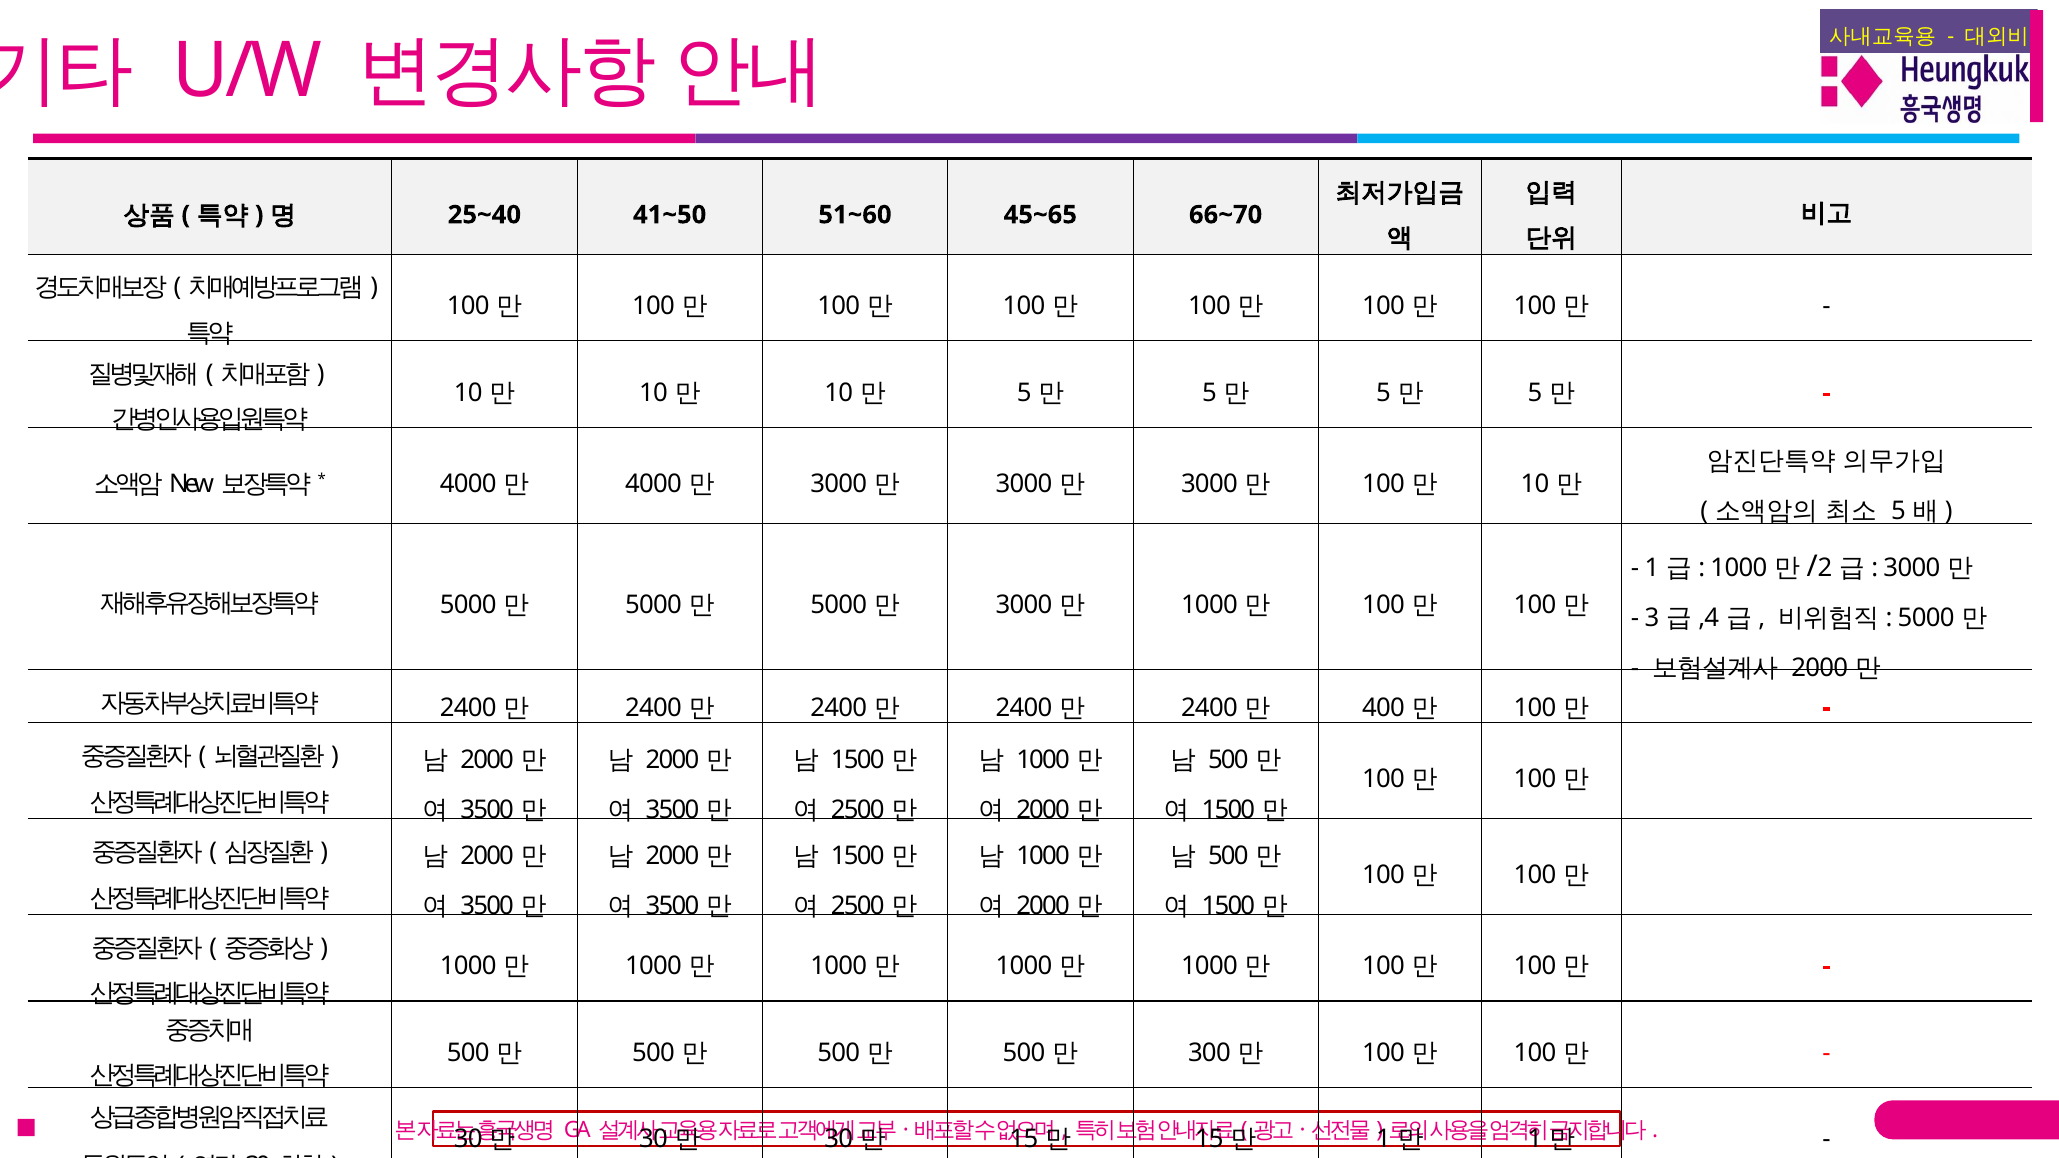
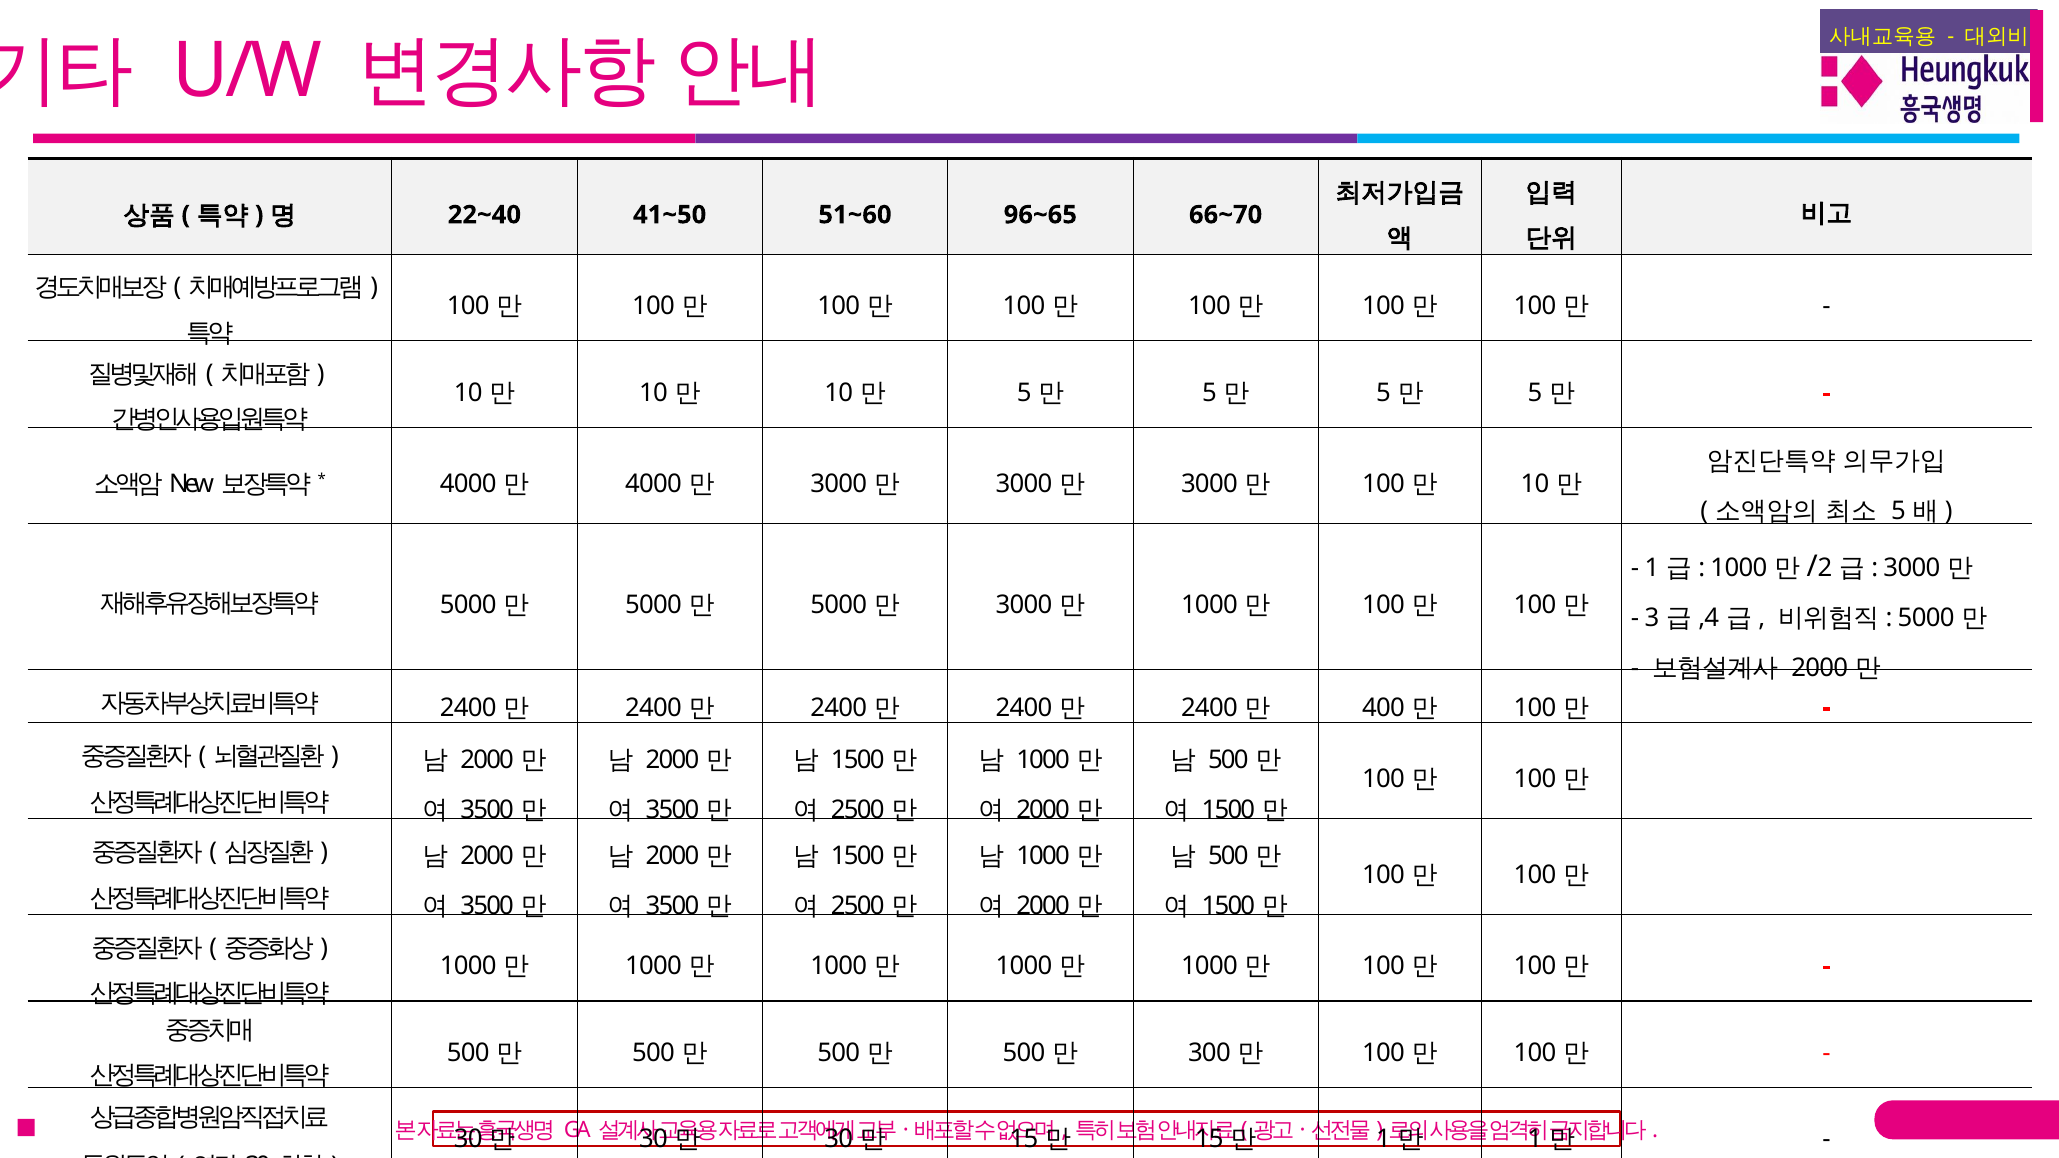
25~40: 25~40 -> 22~40
45~65: 45~65 -> 96~65
